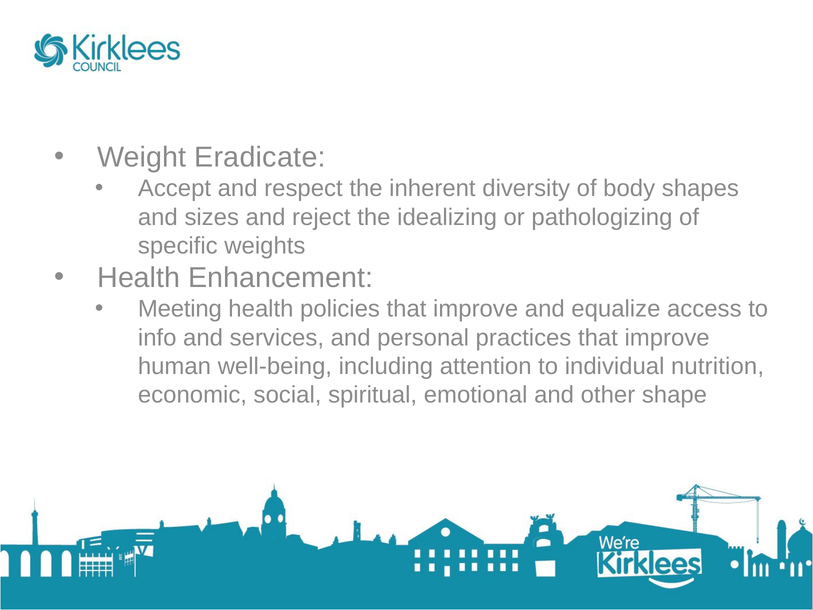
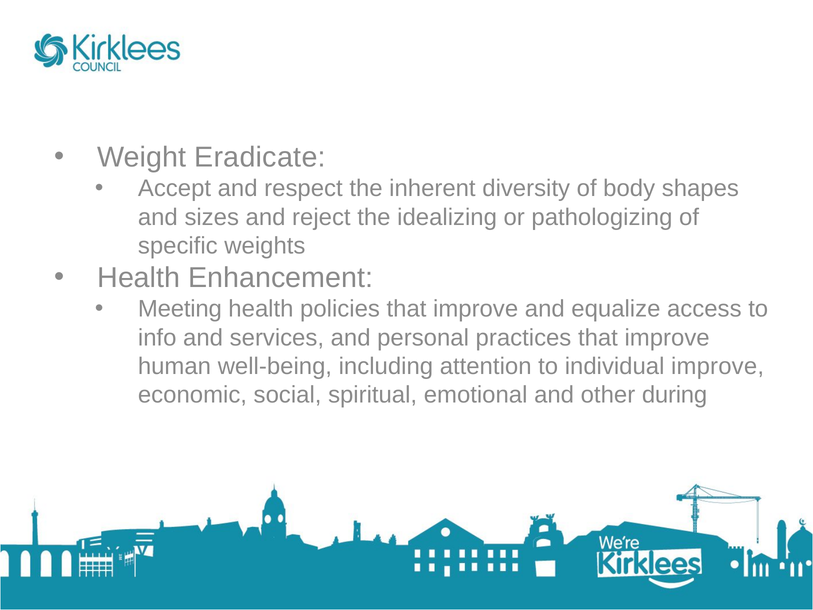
individual nutrition: nutrition -> improve
shape: shape -> during
